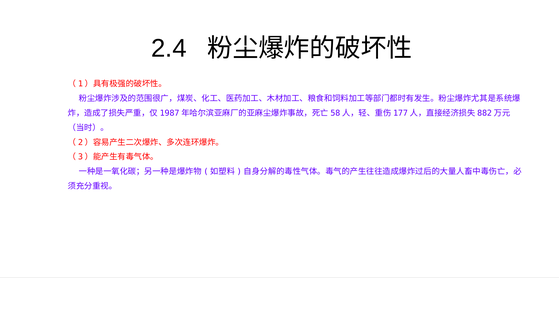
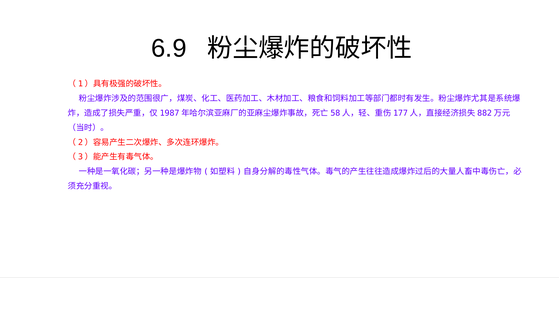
2.4: 2.4 -> 6.9
